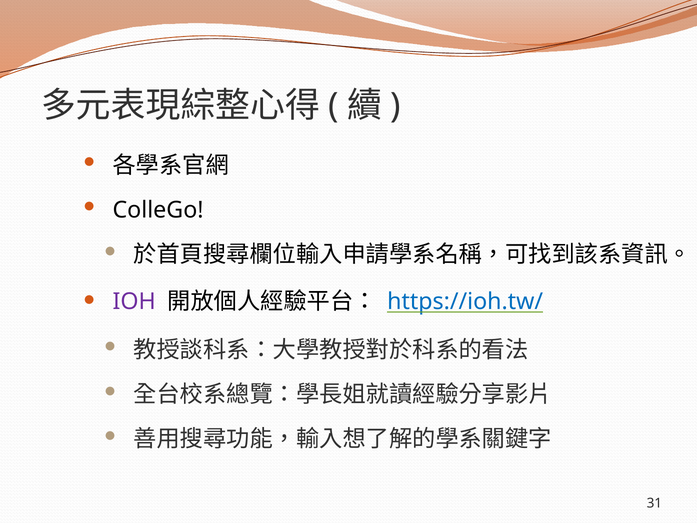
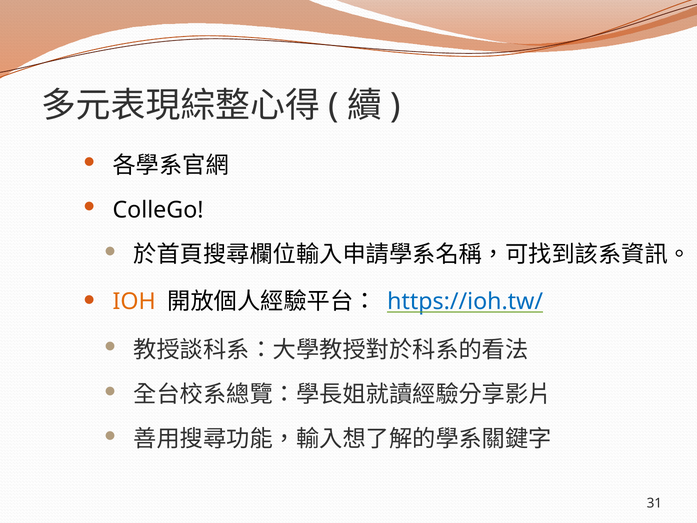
IOH colour: purple -> orange
